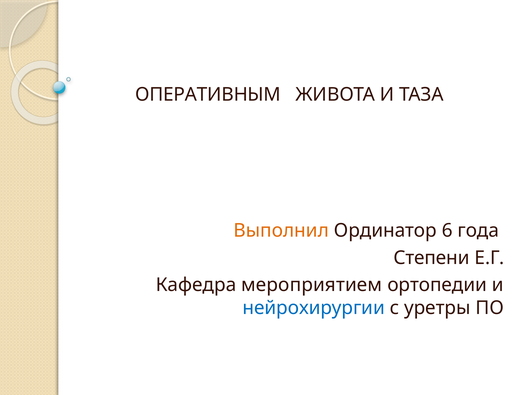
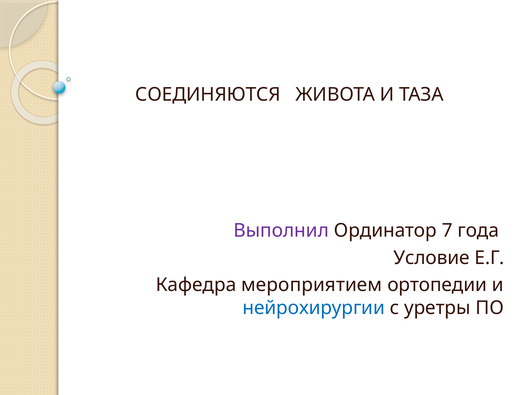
ОПЕРАТИВНЫМ: ОПЕРАТИВНЫМ -> СОЕДИНЯЮТСЯ
Выполнил colour: orange -> purple
6: 6 -> 7
Степени: Степени -> Условие
